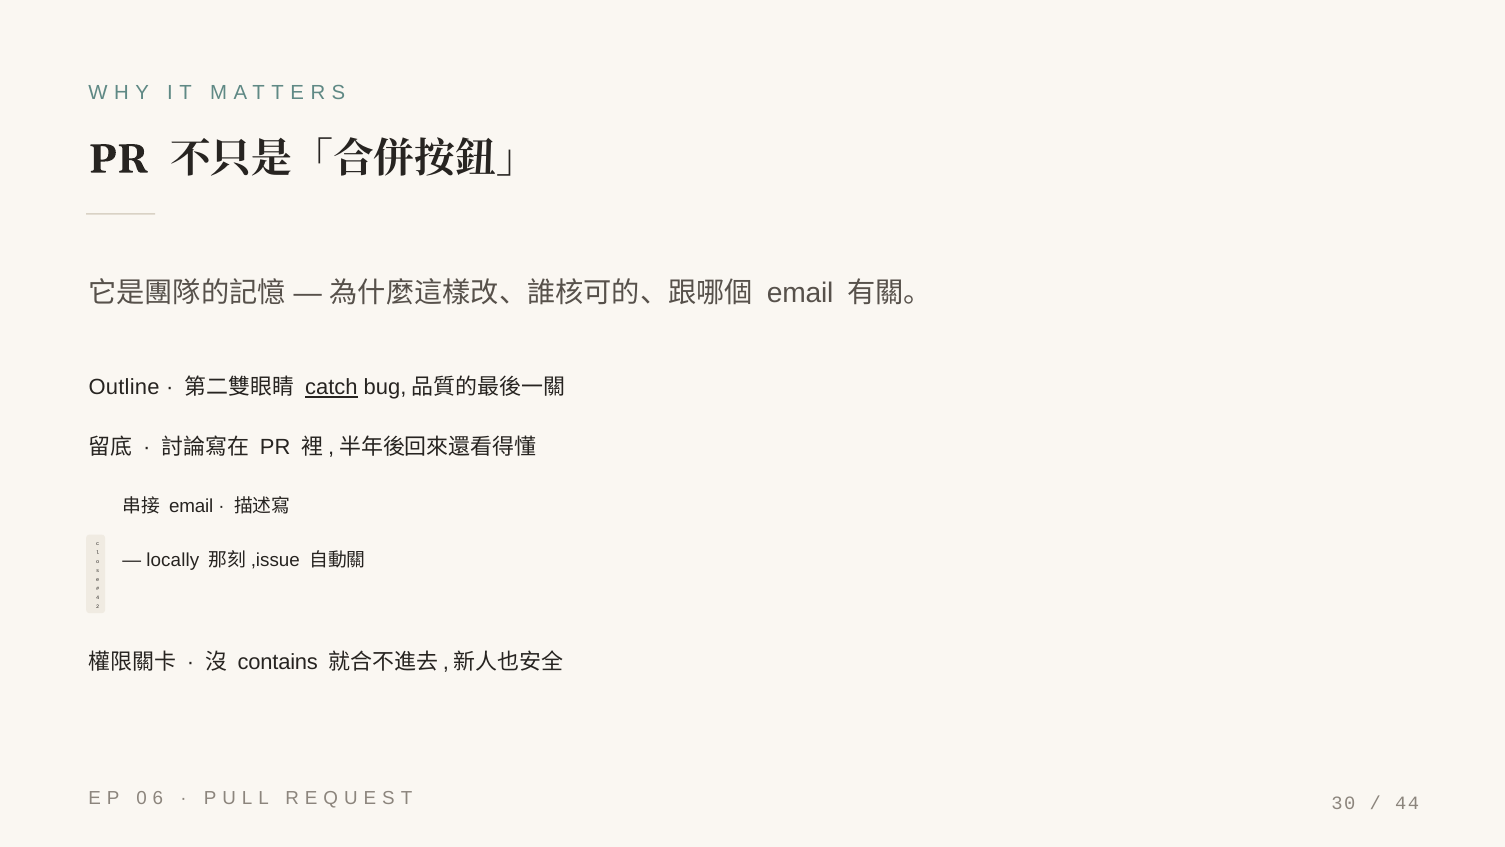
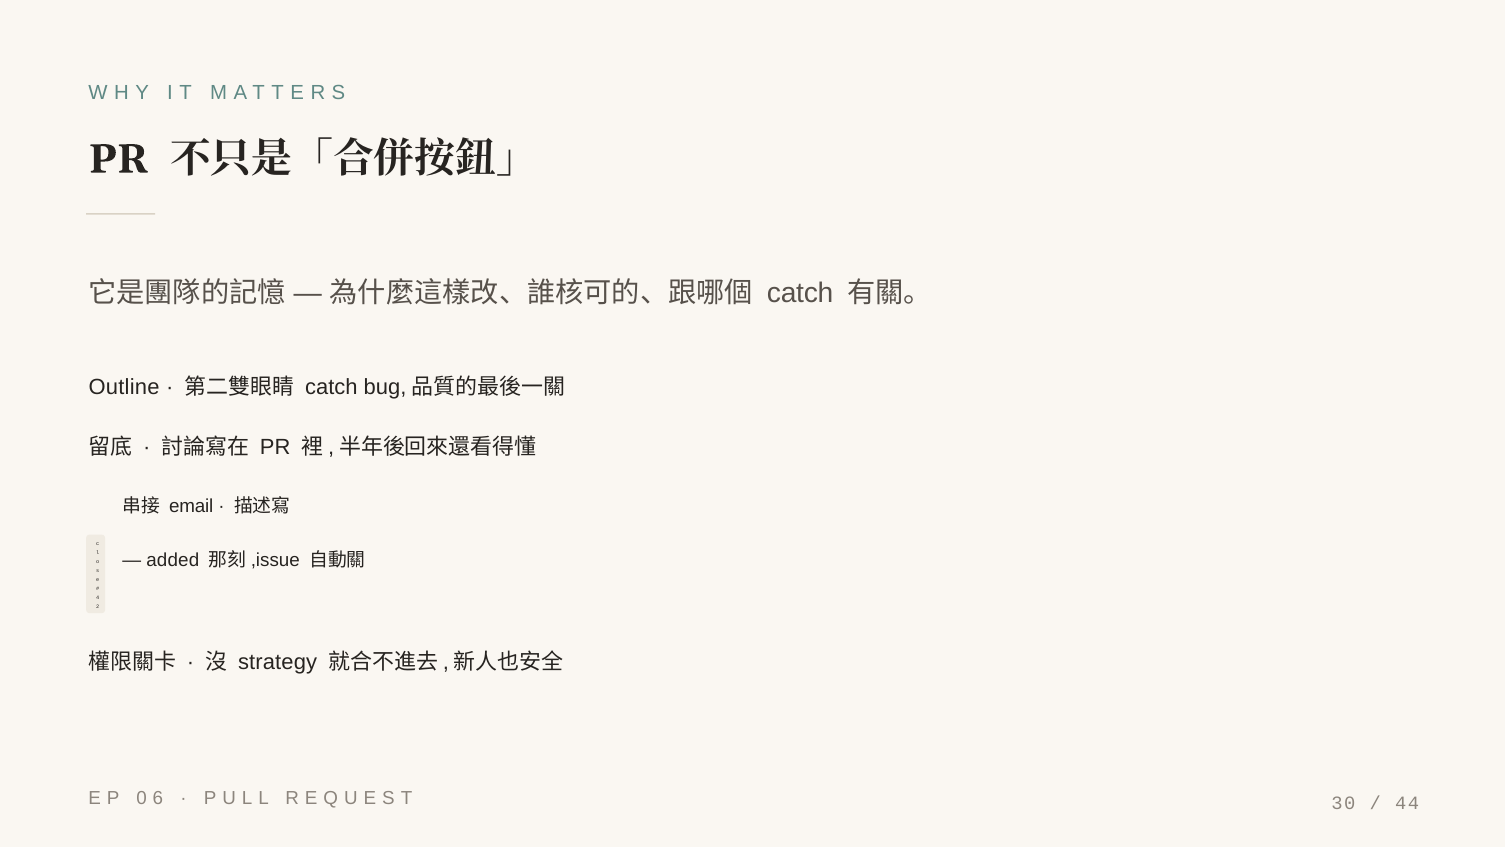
email at (800, 293): email -> catch
catch at (331, 387) underline: present -> none
locally: locally -> added
contains: contains -> strategy
